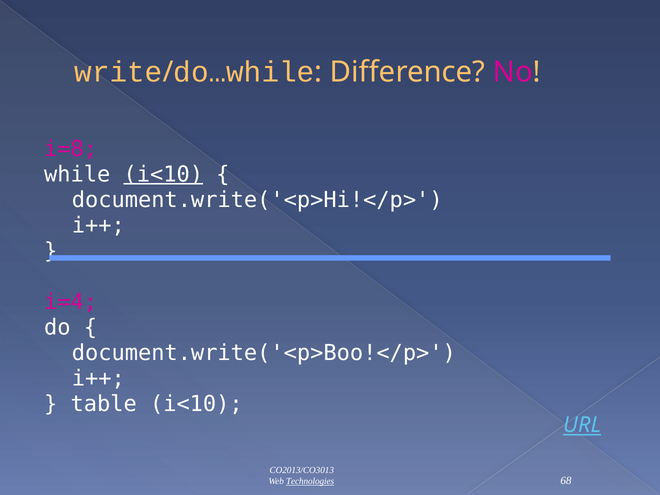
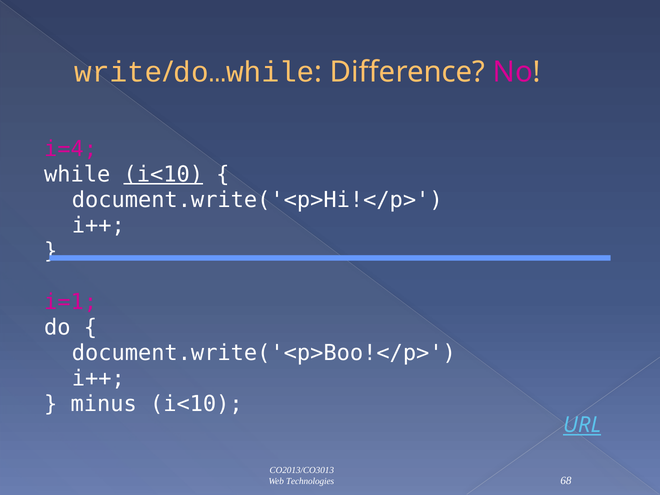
i=8: i=8 -> i=4
i=4: i=4 -> i=1
table: table -> minus
Technologies underline: present -> none
